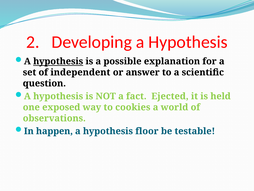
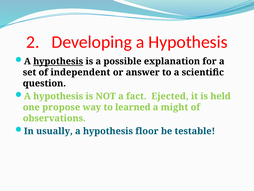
exposed: exposed -> propose
cookies: cookies -> learned
world: world -> might
happen: happen -> usually
